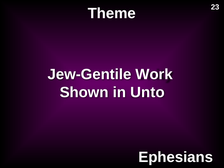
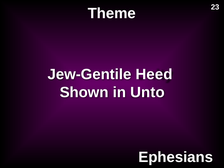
Work: Work -> Heed
